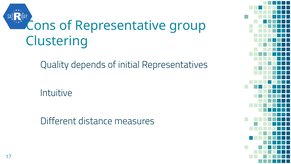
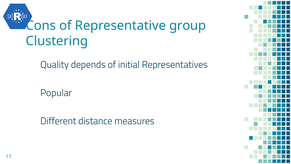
Intuitive: Intuitive -> Popular
